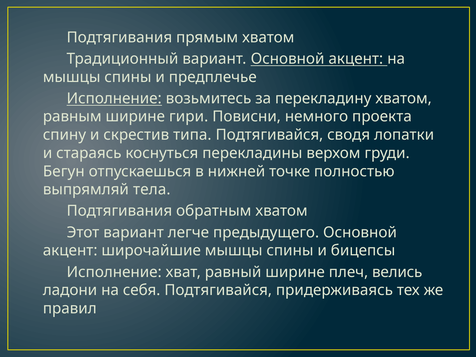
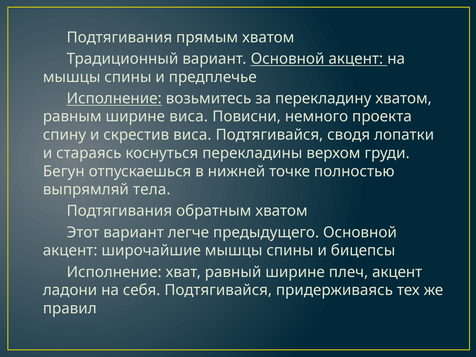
ширине гири: гири -> виса
скрестив типа: типа -> виса
плеч велись: велись -> акцент
